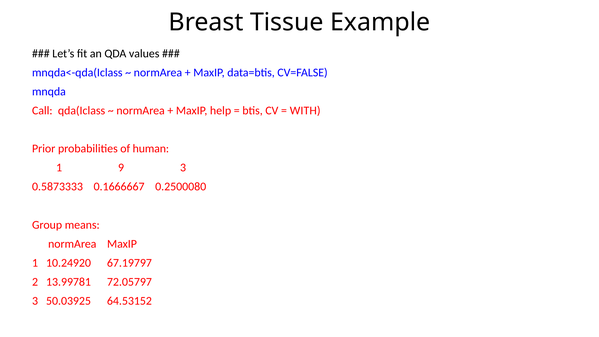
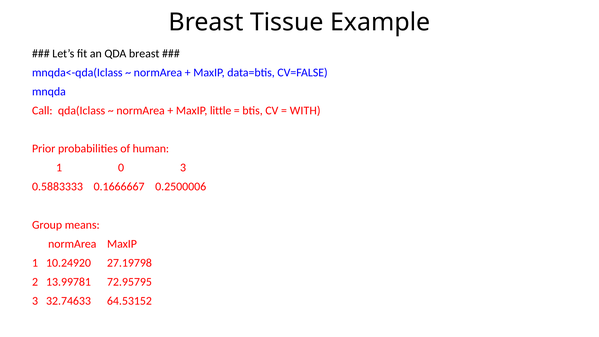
QDA values: values -> breast
help: help -> little
9: 9 -> 0
0.5873333: 0.5873333 -> 0.5883333
0.2500080: 0.2500080 -> 0.2500006
67.19797: 67.19797 -> 27.19798
72.05797: 72.05797 -> 72.95795
50.03925: 50.03925 -> 32.74633
